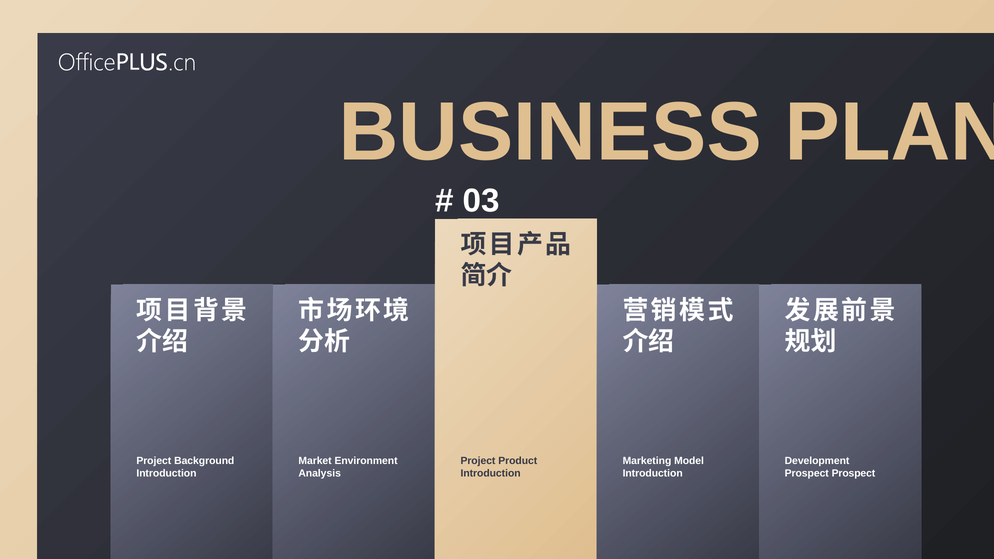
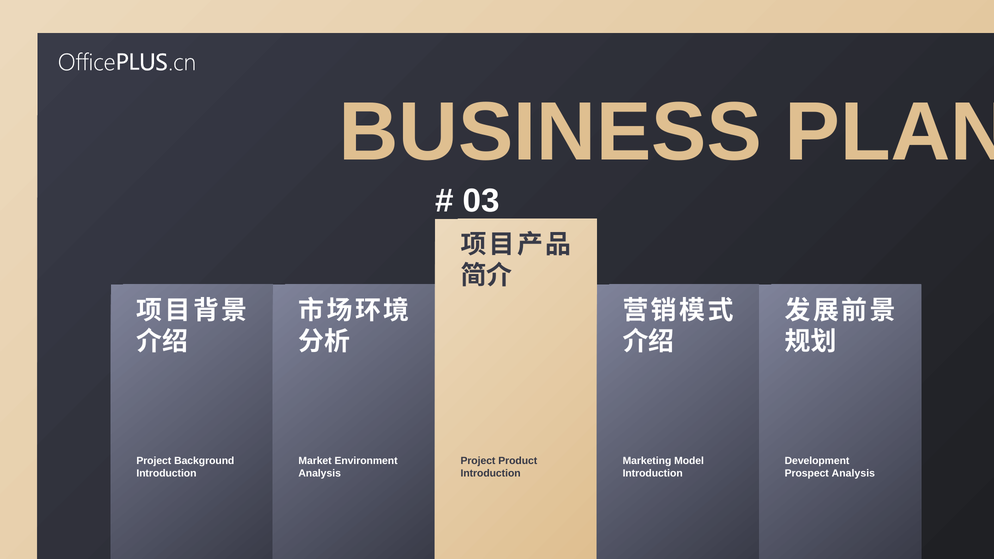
Prospect Prospect: Prospect -> Analysis
